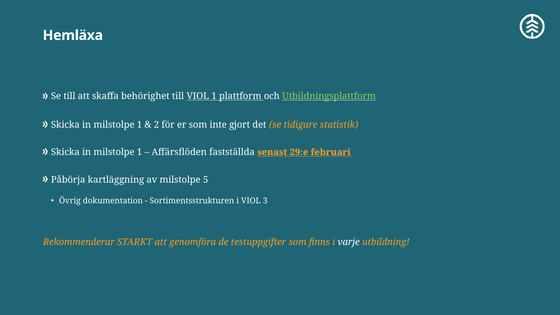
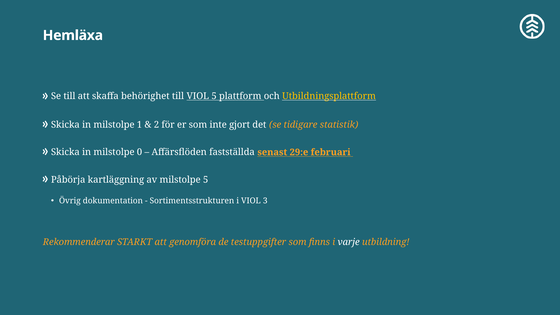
VIOL 1: 1 -> 5
Utbildningsplattform colour: light green -> yellow
1 at (140, 152): 1 -> 0
